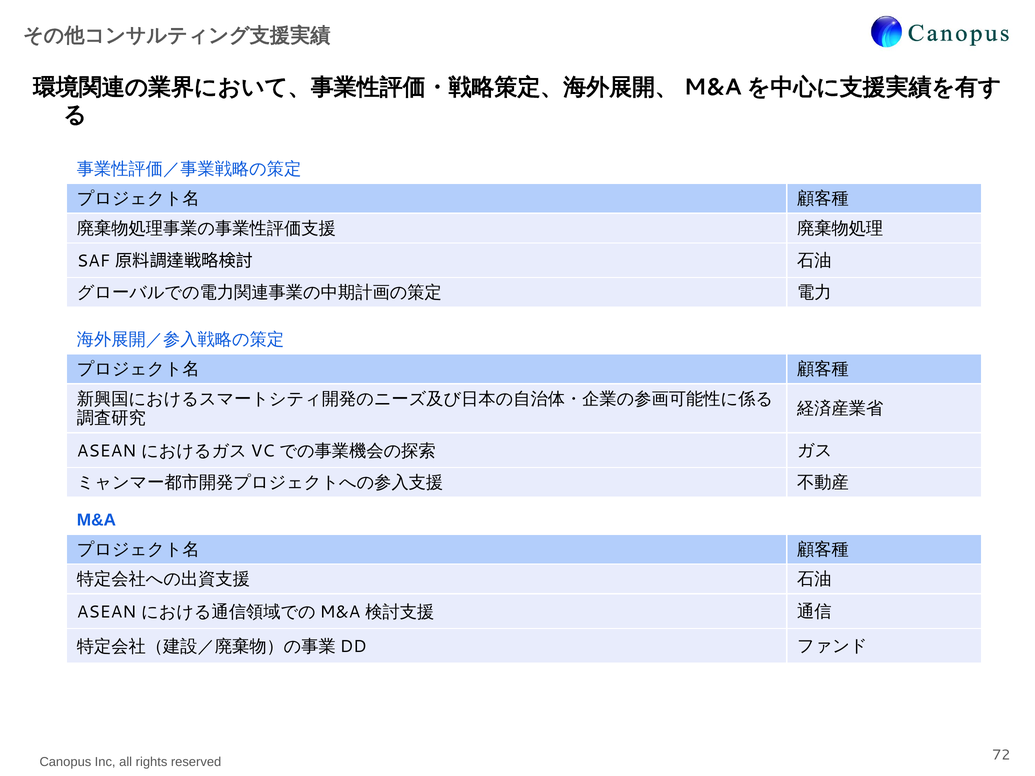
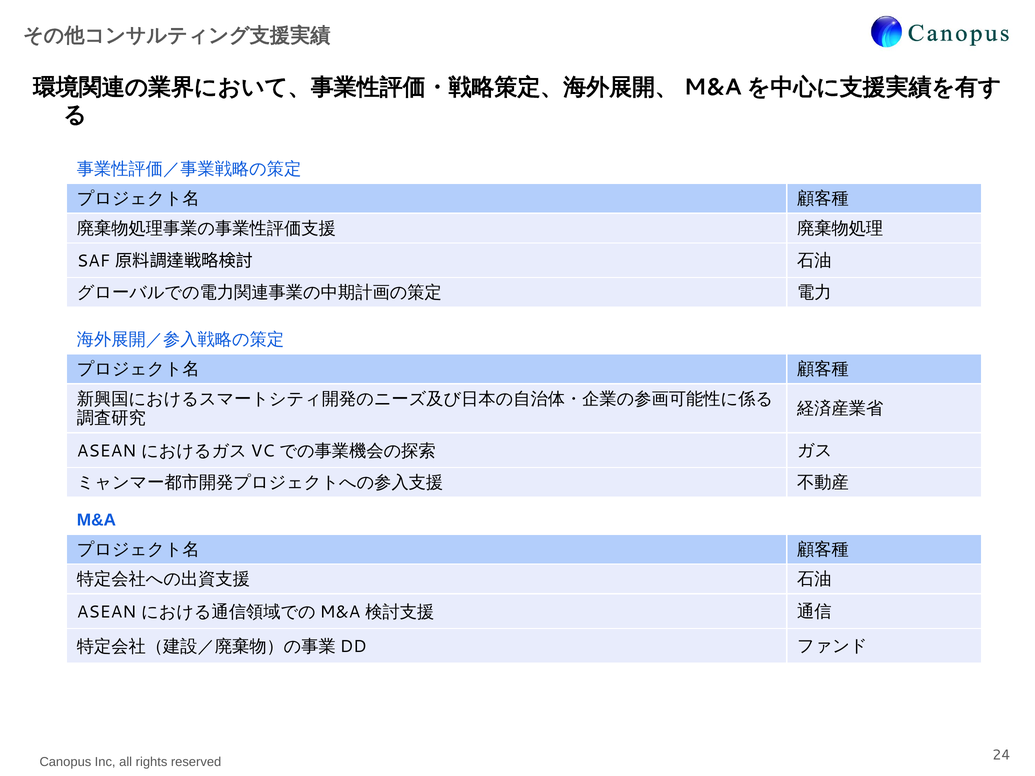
72: 72 -> 24
